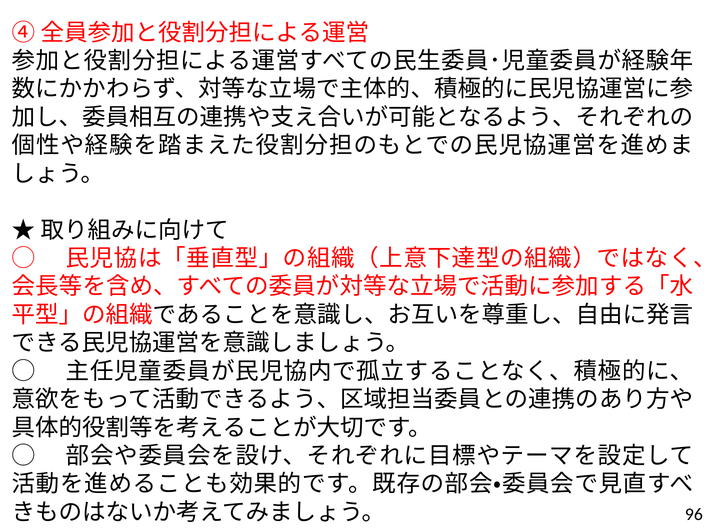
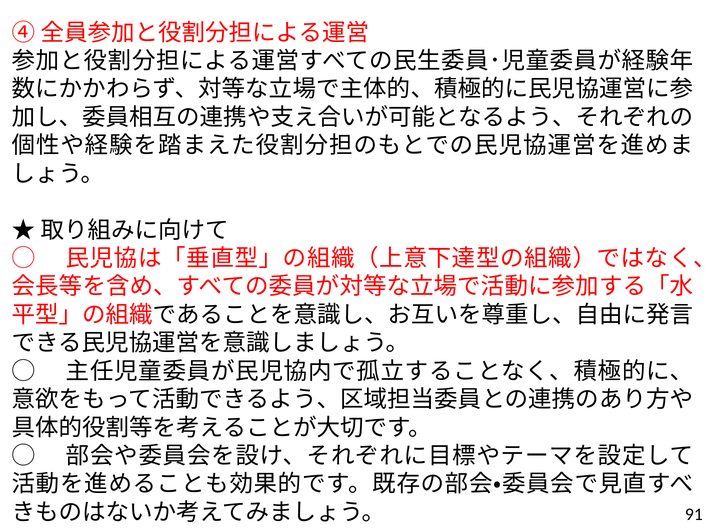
96: 96 -> 91
